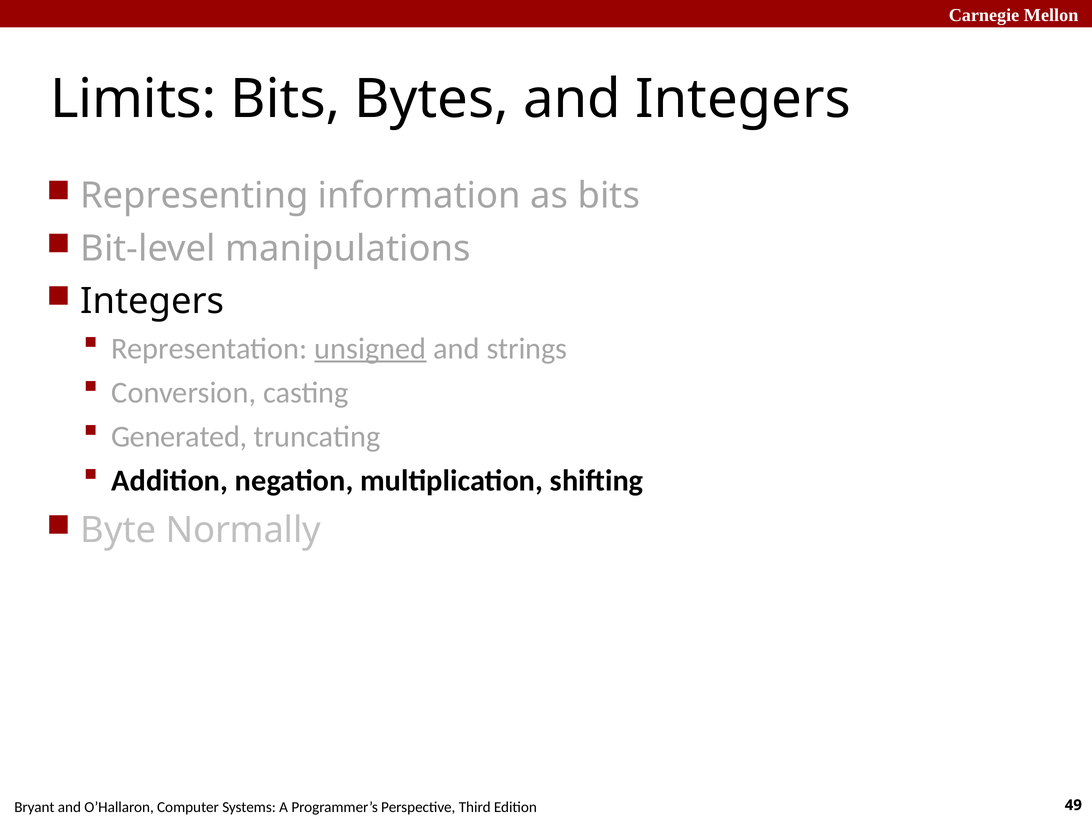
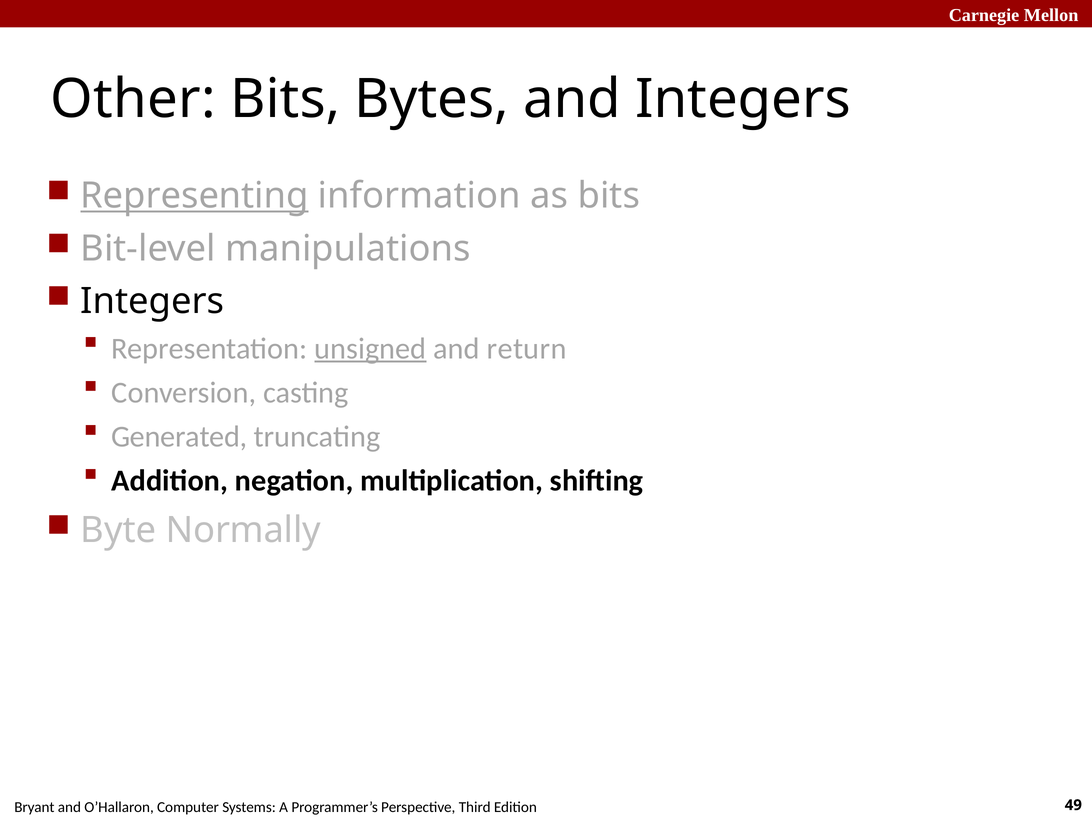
Limits: Limits -> Other
Representing underline: none -> present
strings: strings -> return
